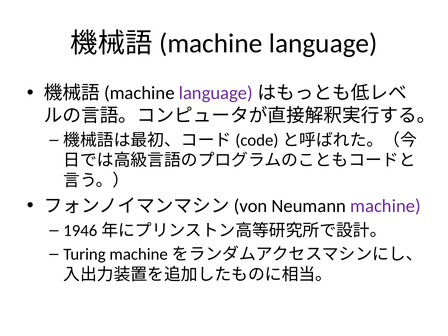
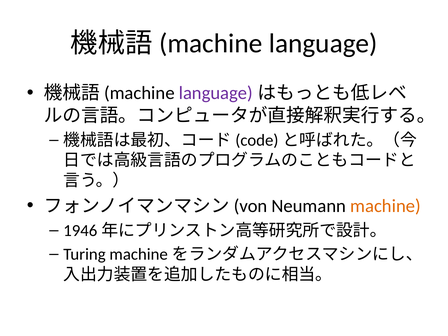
machine colour: purple -> orange
